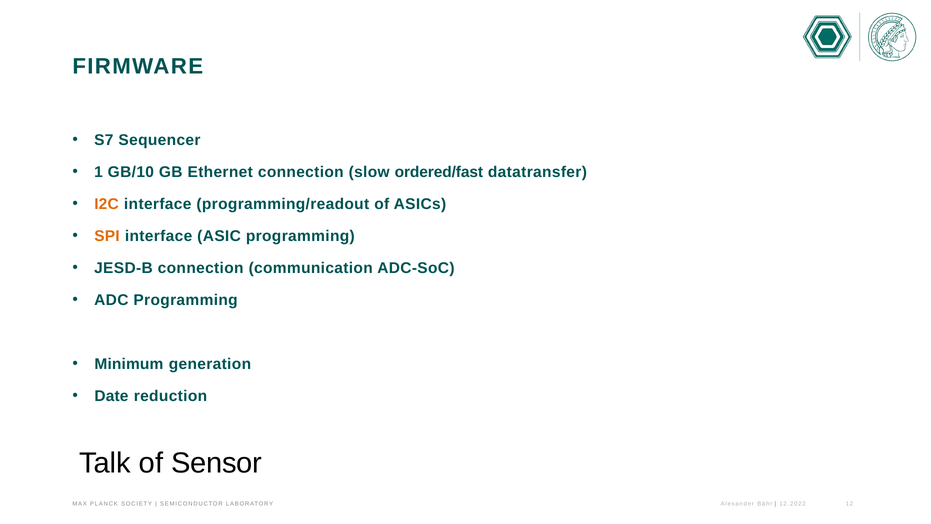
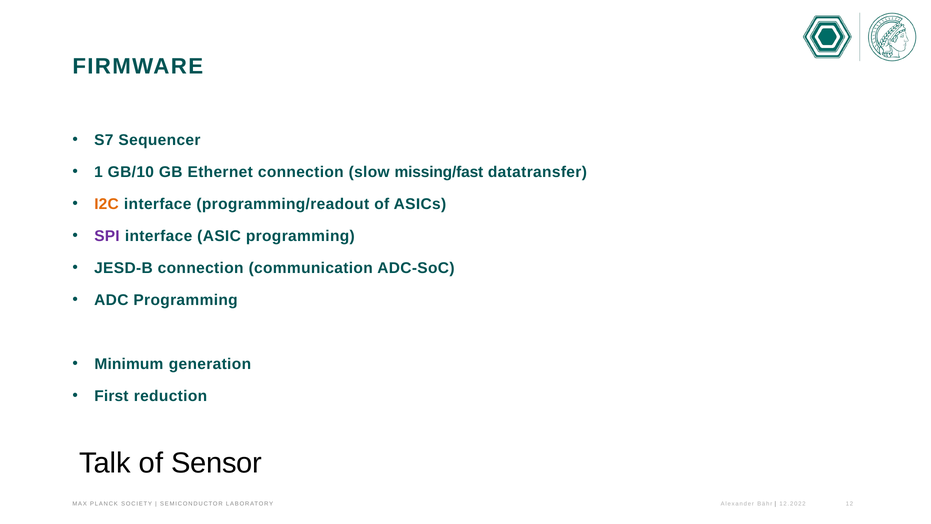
ordered/fast: ordered/fast -> missing/fast
SPI colour: orange -> purple
Date: Date -> First
